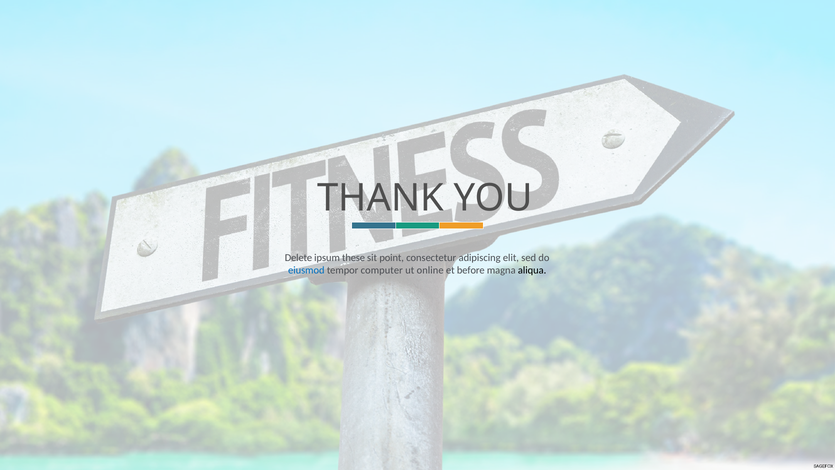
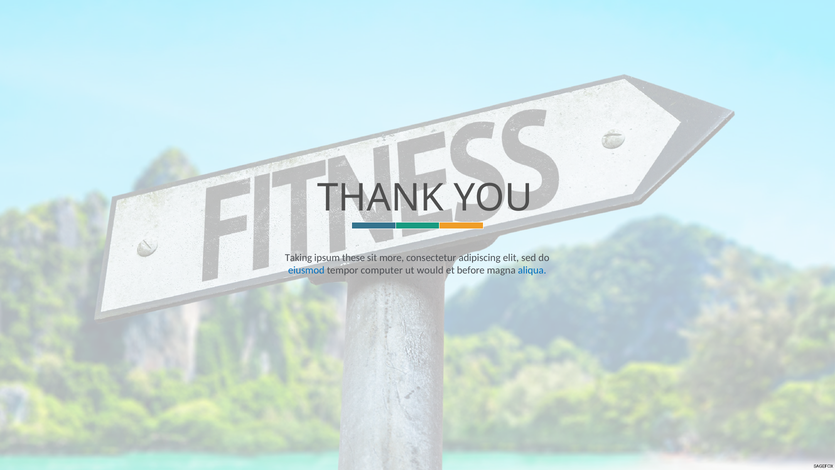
Delete: Delete -> Taking
point: point -> more
online: online -> would
aliqua colour: black -> blue
